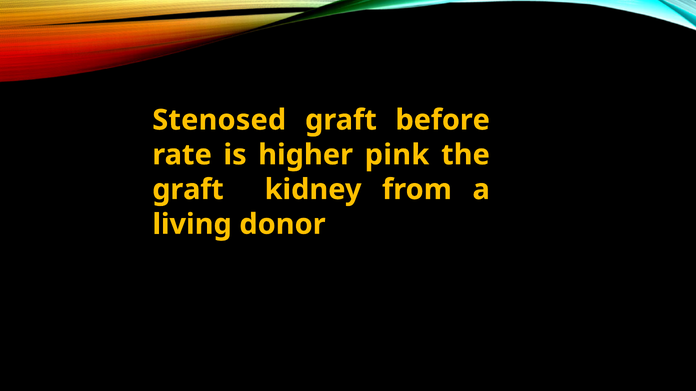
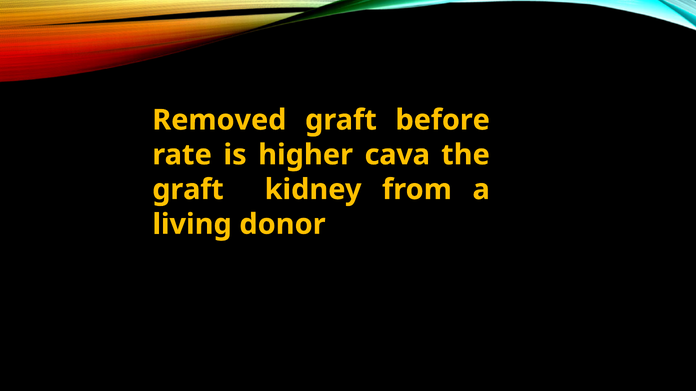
Stenosed: Stenosed -> Removed
pink: pink -> cava
